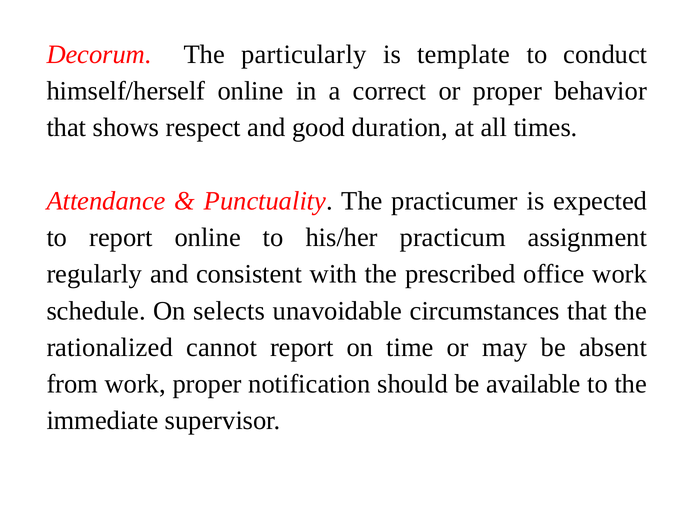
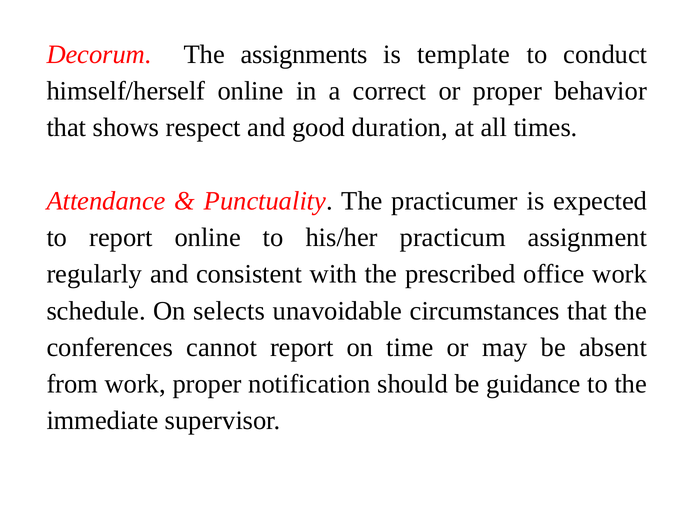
particularly: particularly -> assignments
rationalized: rationalized -> conferences
available: available -> guidance
